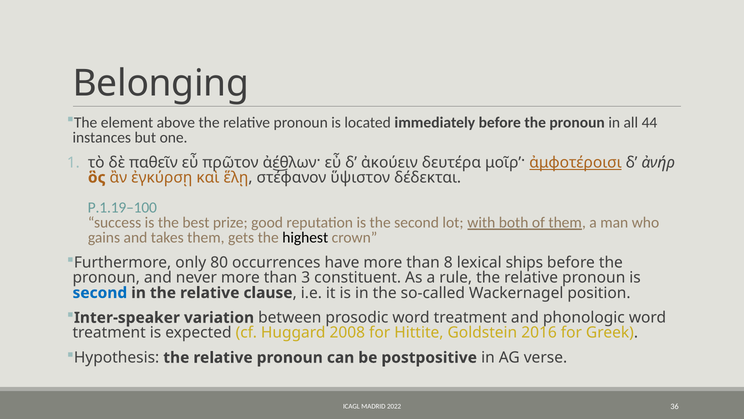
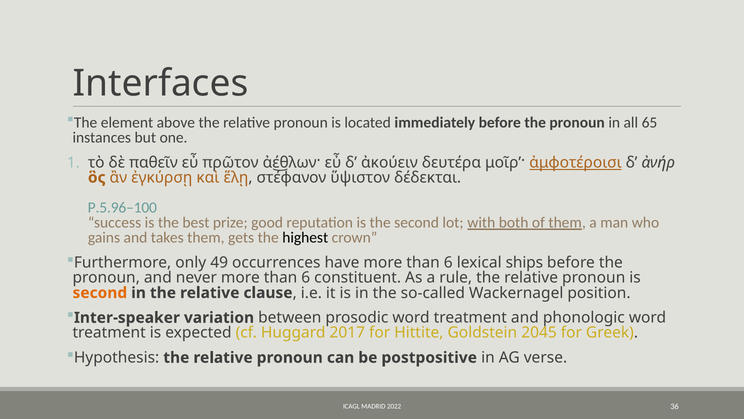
Belonging: Belonging -> Interfaces
44: 44 -> 65
P.1.19–100: P.1.19–100 -> P.5.96–100
80: 80 -> 49
have more than 8: 8 -> 6
never more than 3: 3 -> 6
second at (100, 293) colour: blue -> orange
2008: 2008 -> 2017
2016: 2016 -> 2045
